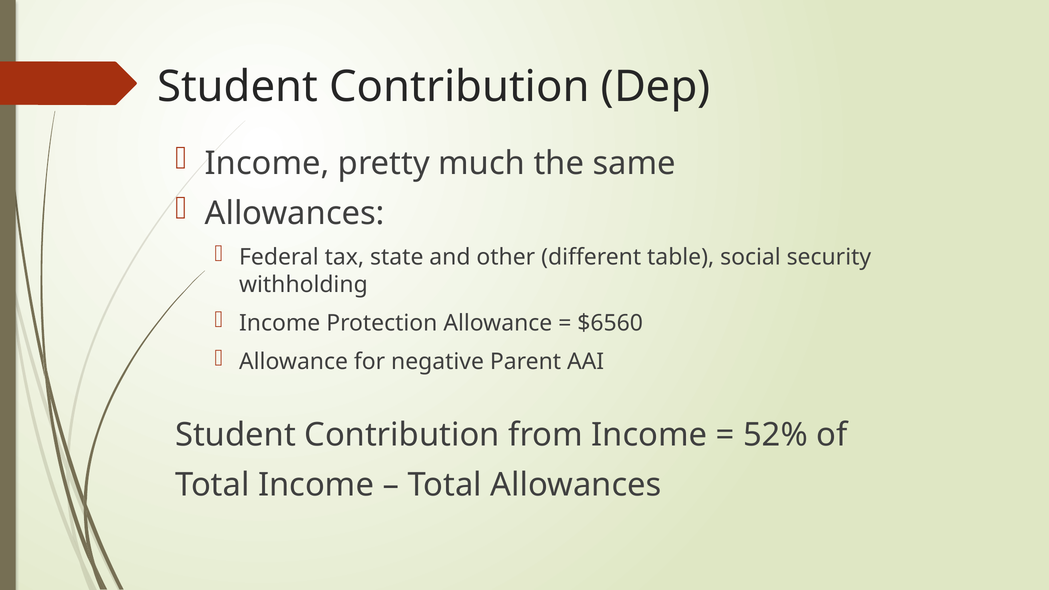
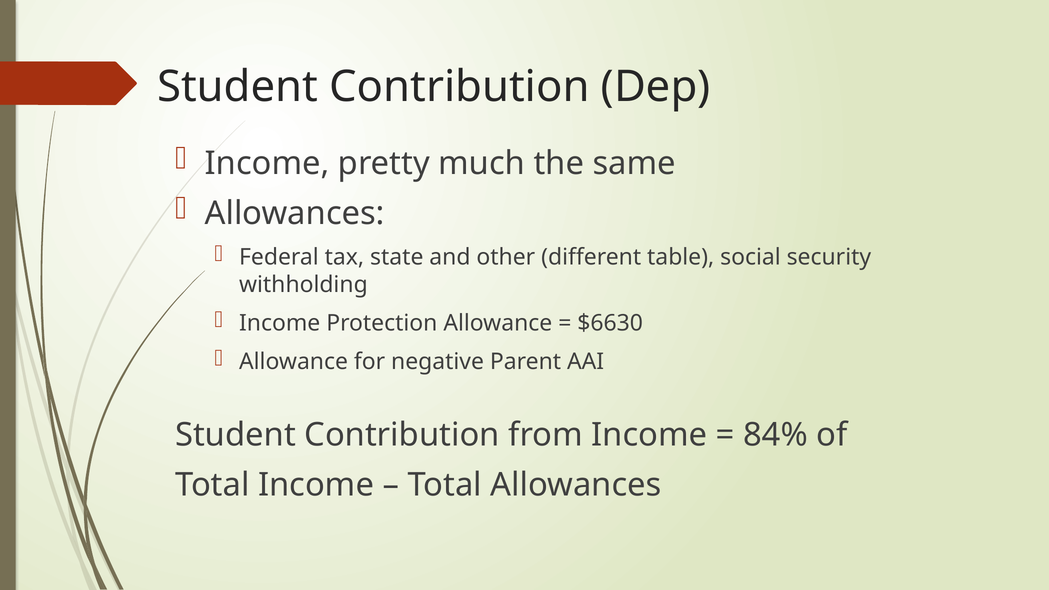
$6560: $6560 -> $6630
52%: 52% -> 84%
